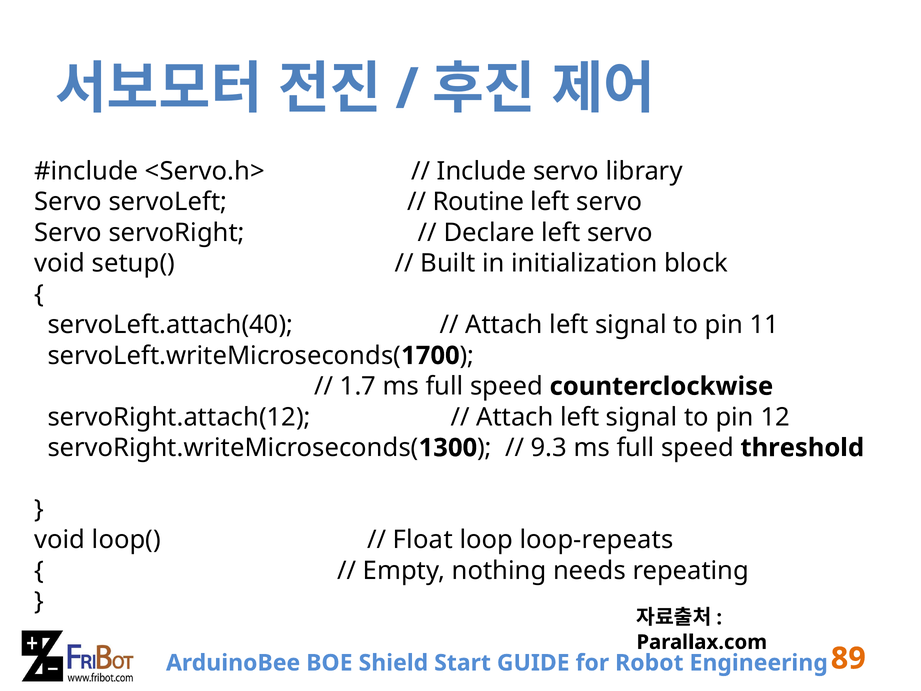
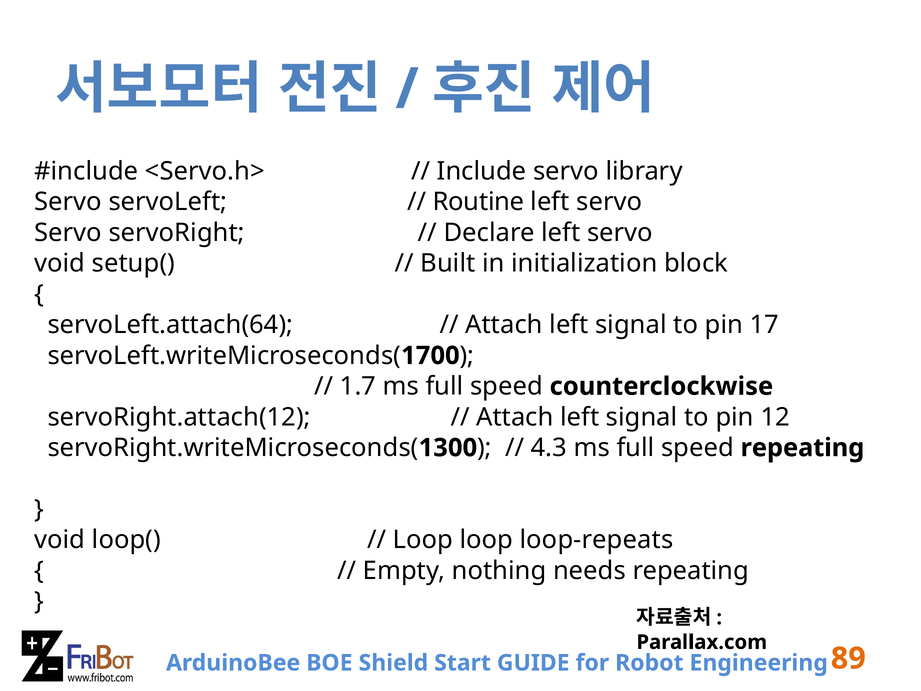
servoLeft.attach(40: servoLeft.attach(40 -> servoLeft.attach(64
11: 11 -> 17
9.3: 9.3 -> 4.3
speed threshold: threshold -> repeating
Float at (423, 540): Float -> Loop
